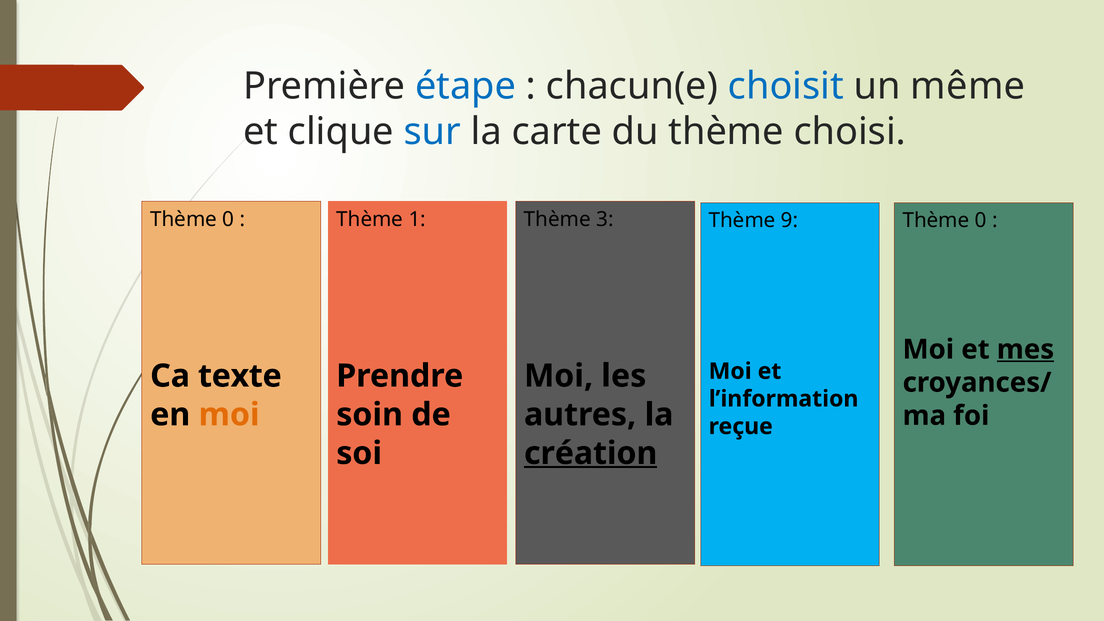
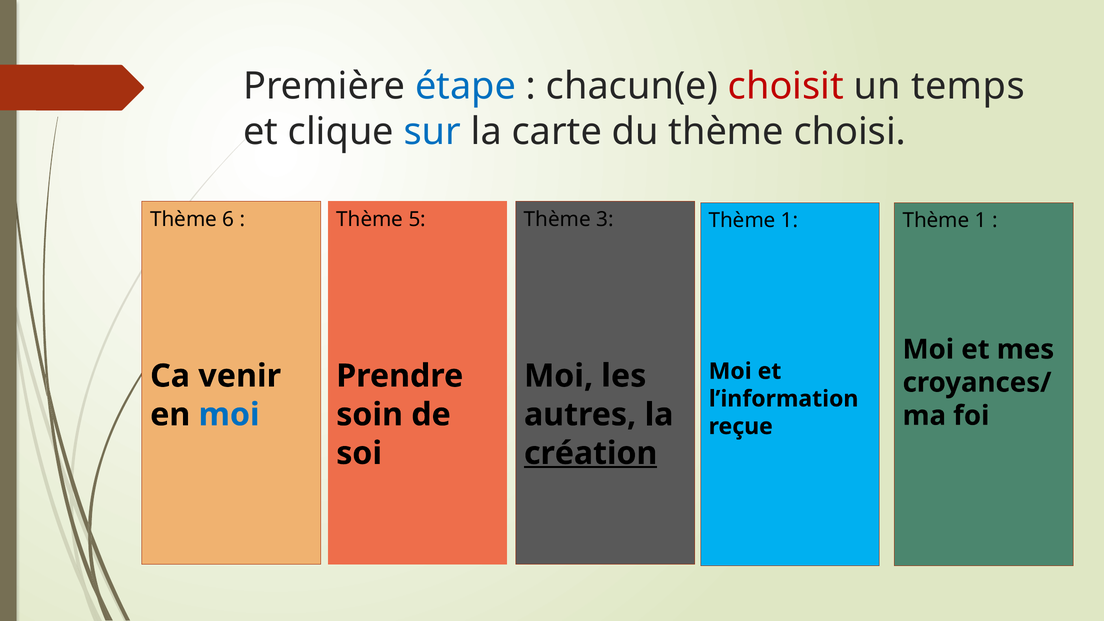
choisit colour: blue -> red
même: même -> temps
0 at (228, 219): 0 -> 6
1: 1 -> 5
9 at (790, 221): 9 -> 1
0 at (981, 221): 0 -> 1
mes underline: present -> none
texte: texte -> venir
moi at (229, 415) colour: orange -> blue
